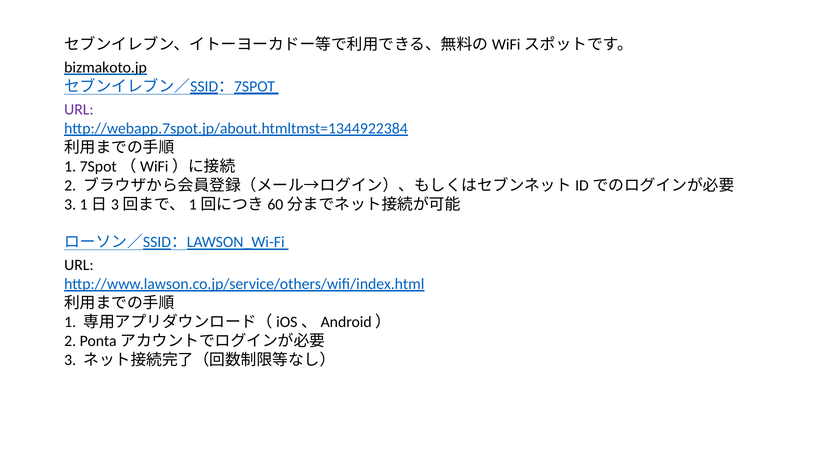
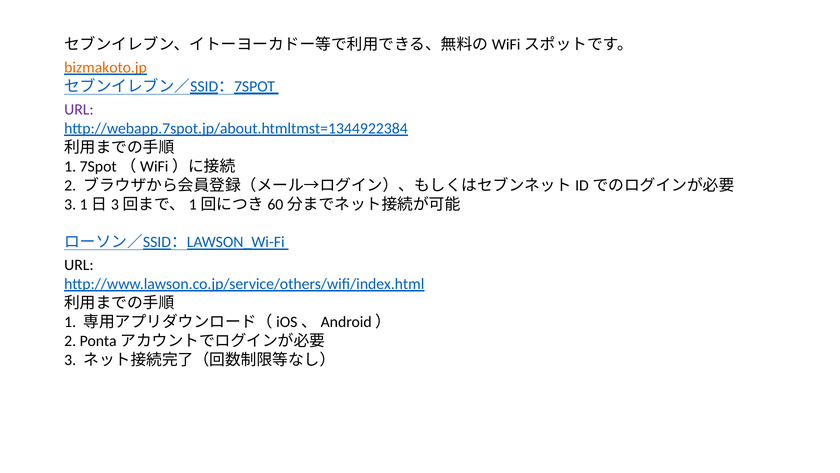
bizmakoto.jp colour: black -> orange
